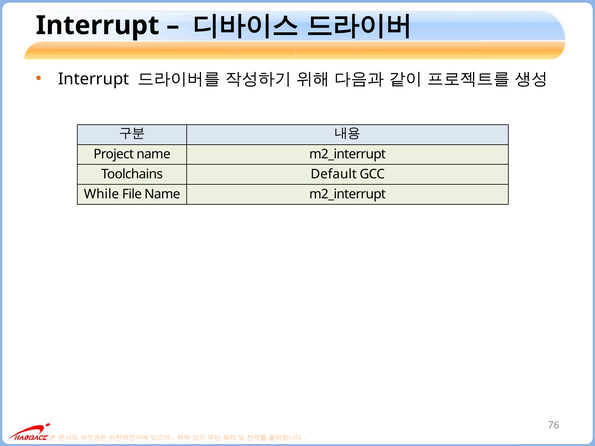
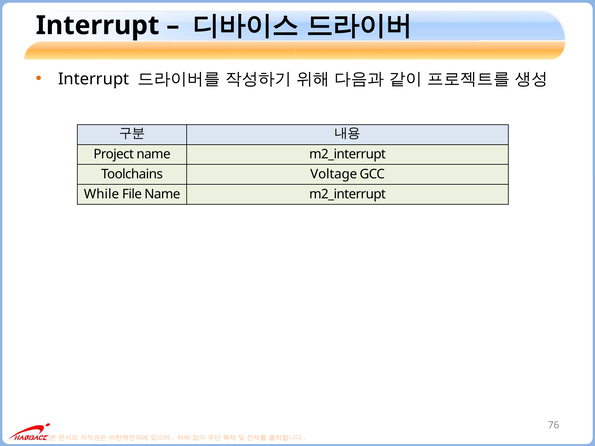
Default: Default -> Voltage
